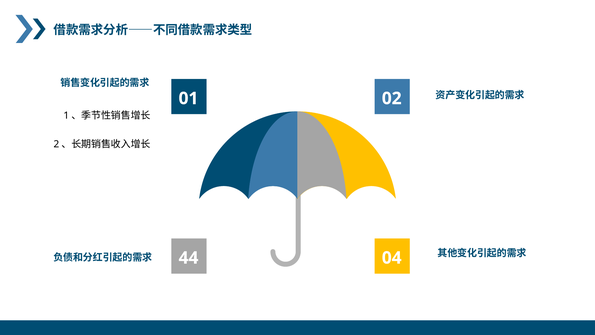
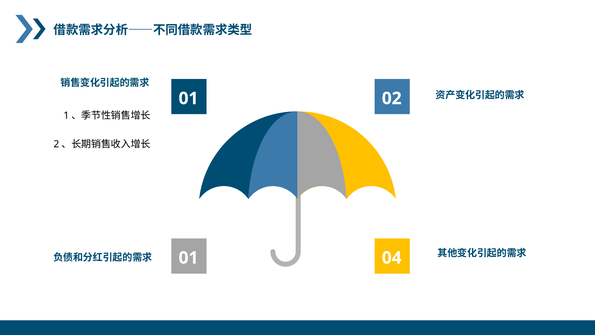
44 at (188, 258): 44 -> 01
